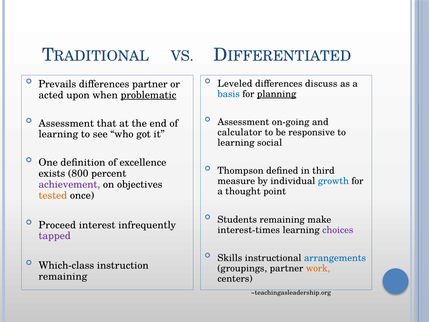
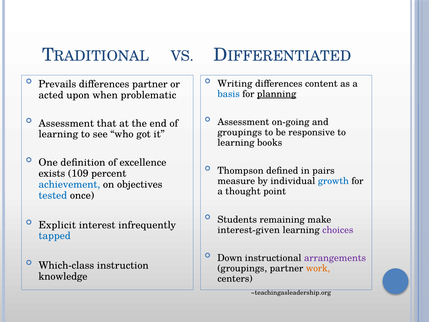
Leveled: Leveled -> Writing
discuss: discuss -> content
problematic underline: present -> none
calculator at (240, 132): calculator -> groupings
social: social -> books
third: third -> pairs
800: 800 -> 109
achievement colour: purple -> blue
tested colour: orange -> blue
Proceed: Proceed -> Explicit
interest-times: interest-times -> interest-given
tapped colour: purple -> blue
Skills: Skills -> Down
arrangements colour: blue -> purple
remaining at (63, 276): remaining -> knowledge
